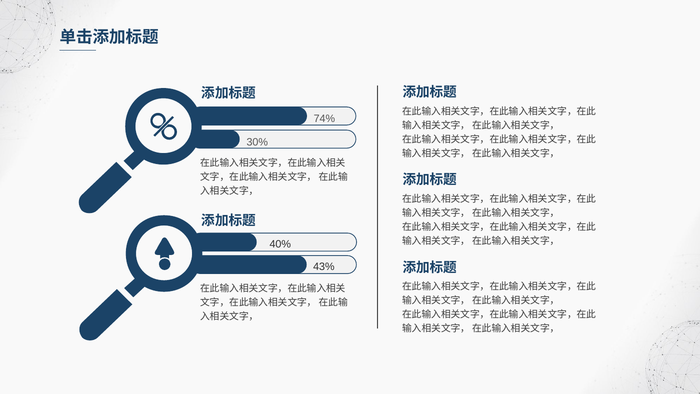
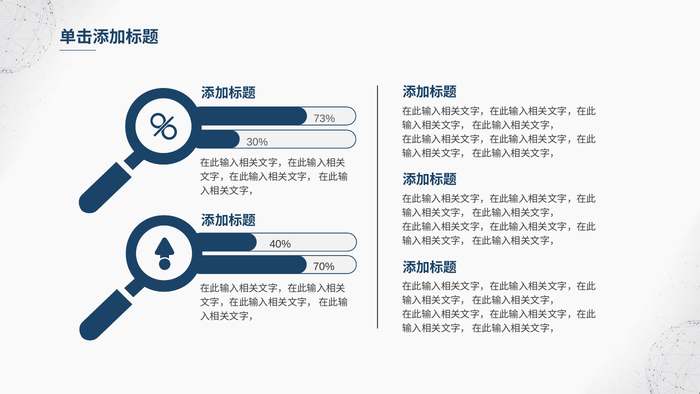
74%: 74% -> 73%
43%: 43% -> 70%
